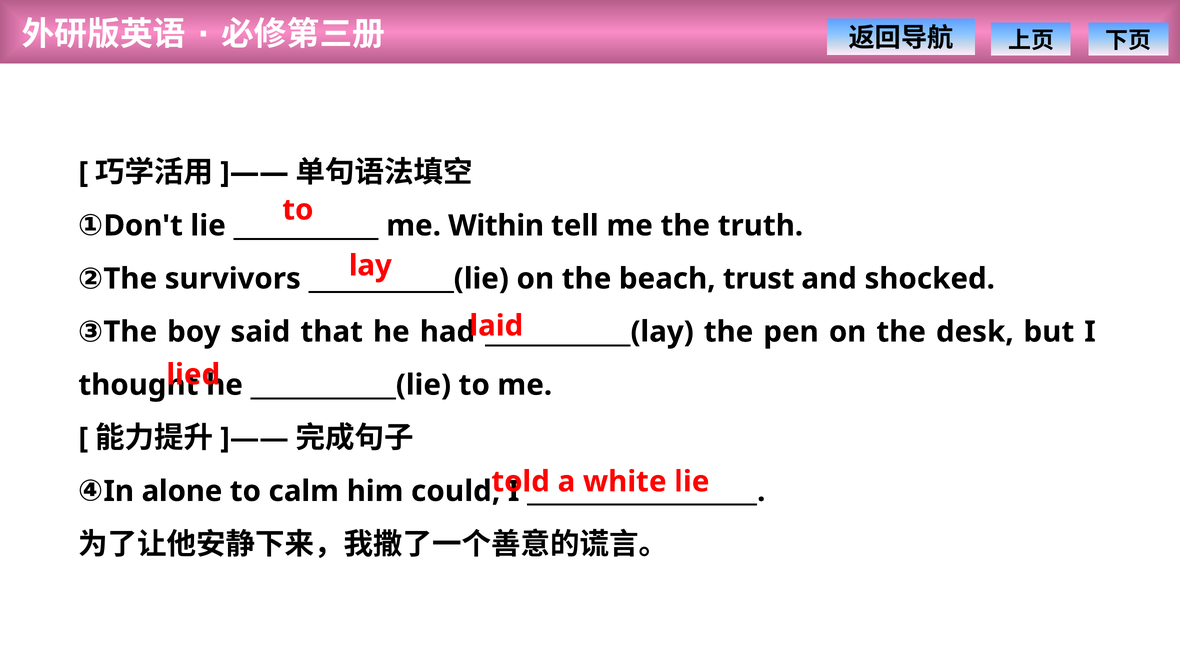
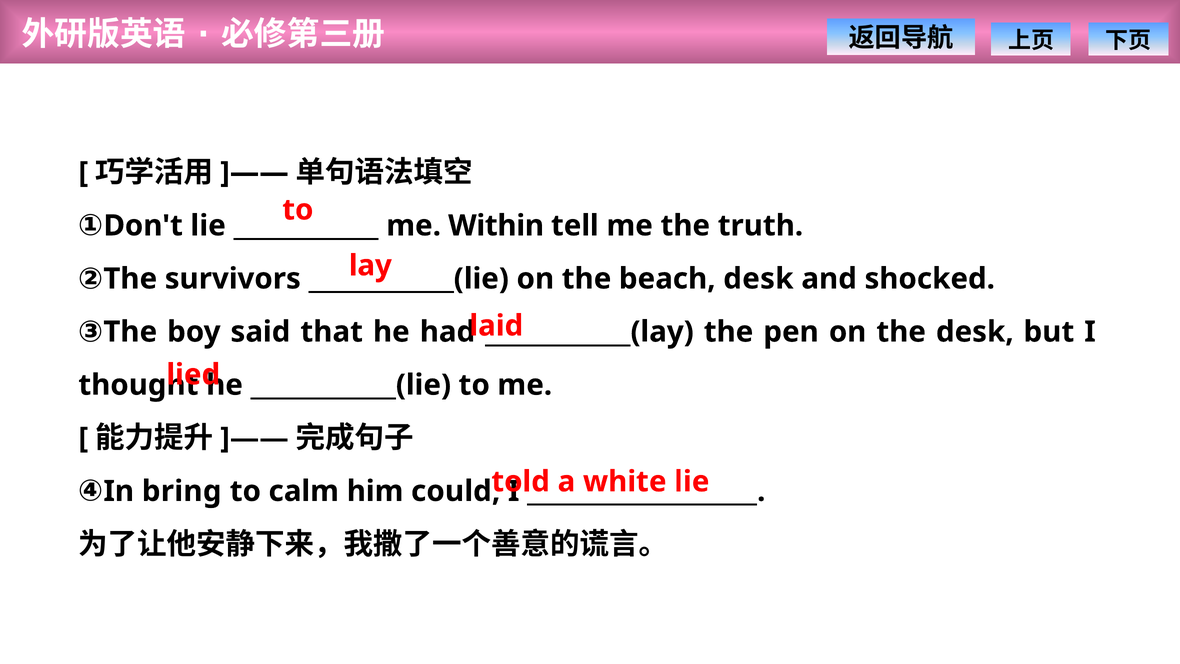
beach trust: trust -> desk
alone: alone -> bring
